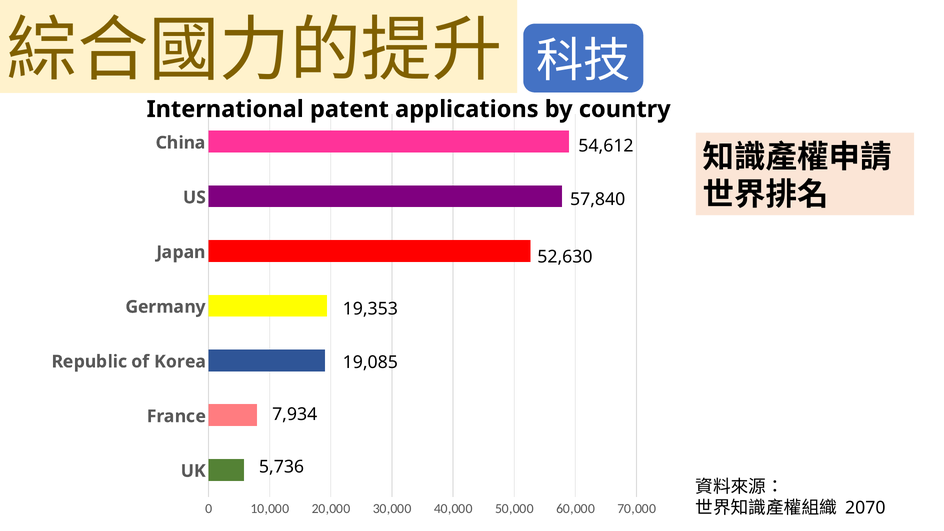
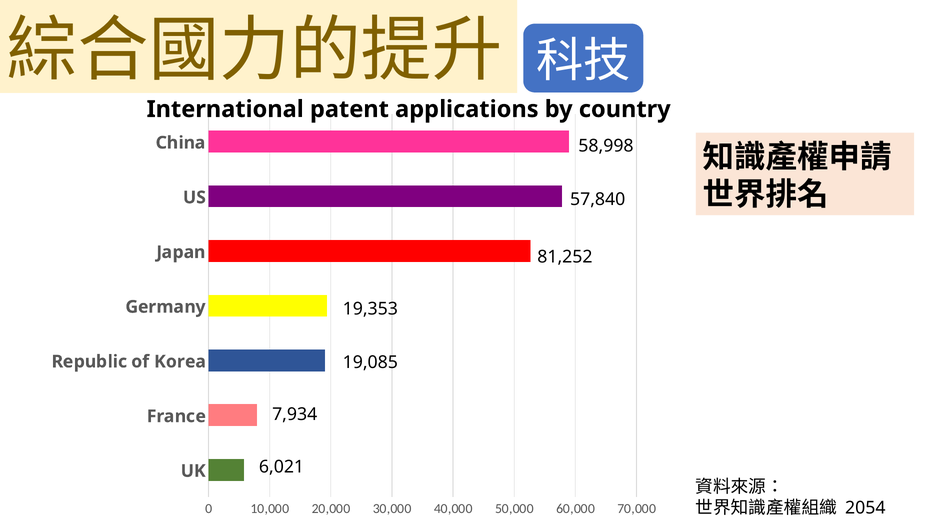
54,612: 54,612 -> 58,998
52,630: 52,630 -> 81,252
5,736: 5,736 -> 6,021
2070: 2070 -> 2054
